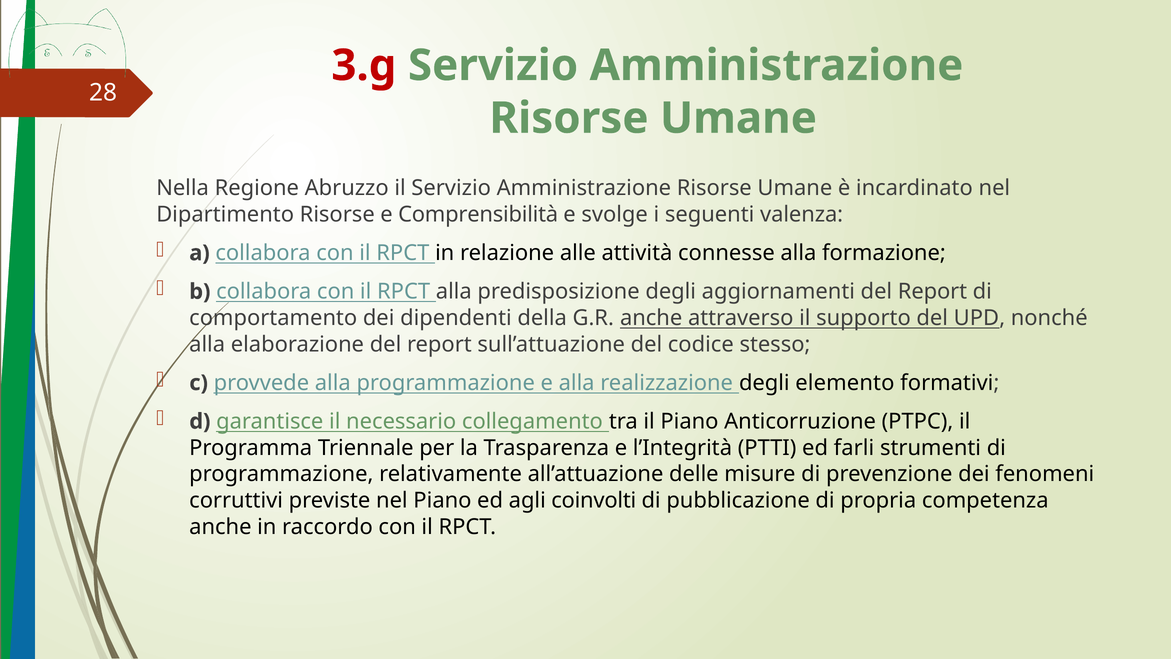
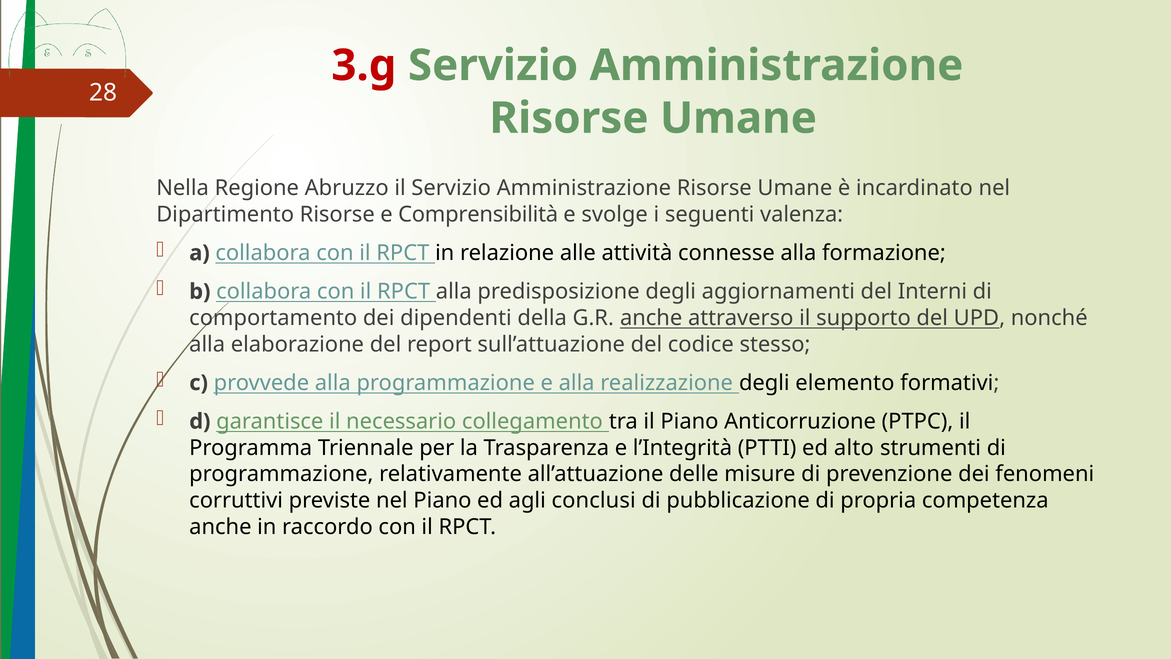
aggiornamenti del Report: Report -> Interni
farli: farli -> alto
coinvolti: coinvolti -> conclusi
